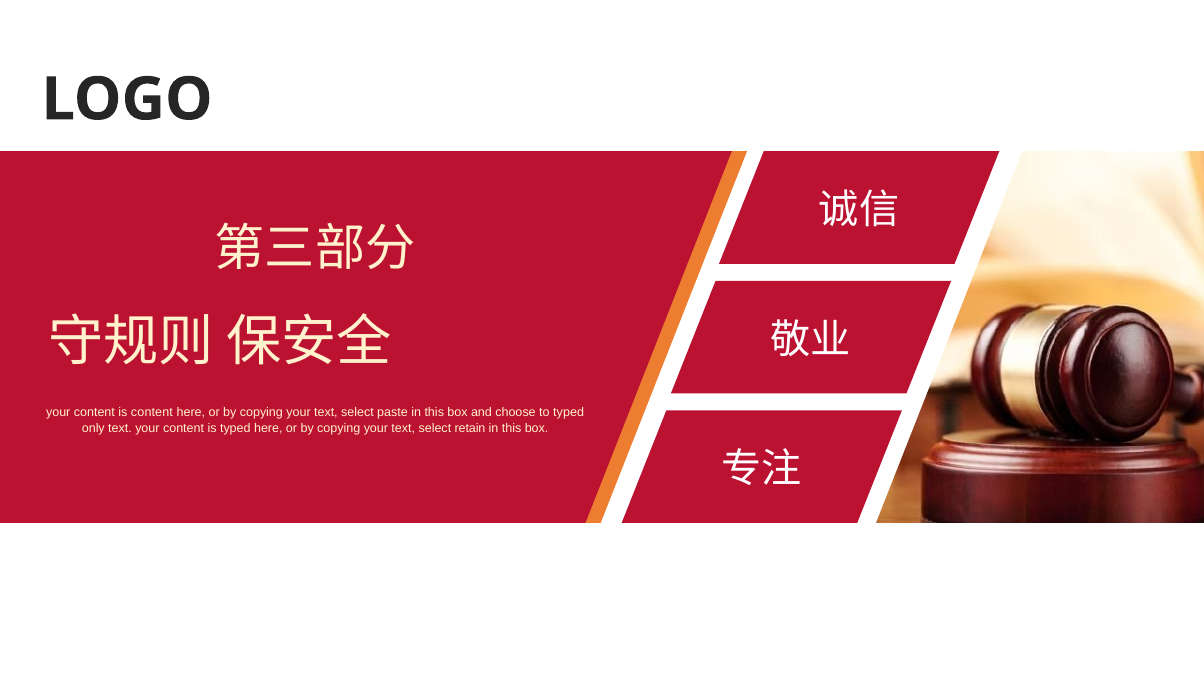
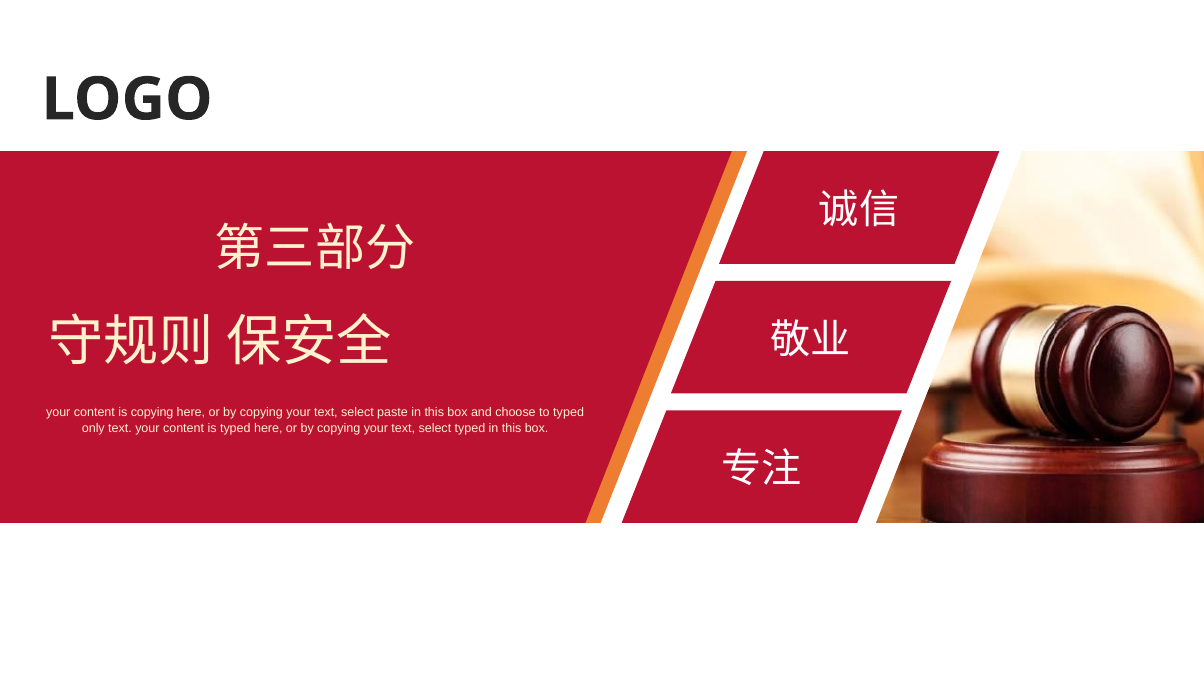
is content: content -> copying
select retain: retain -> typed
